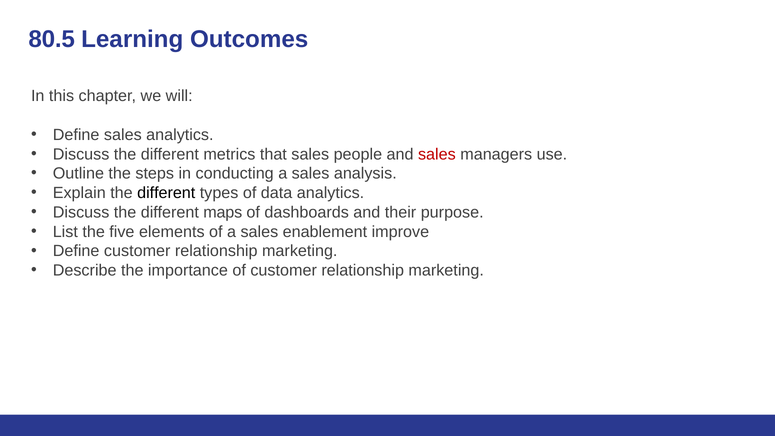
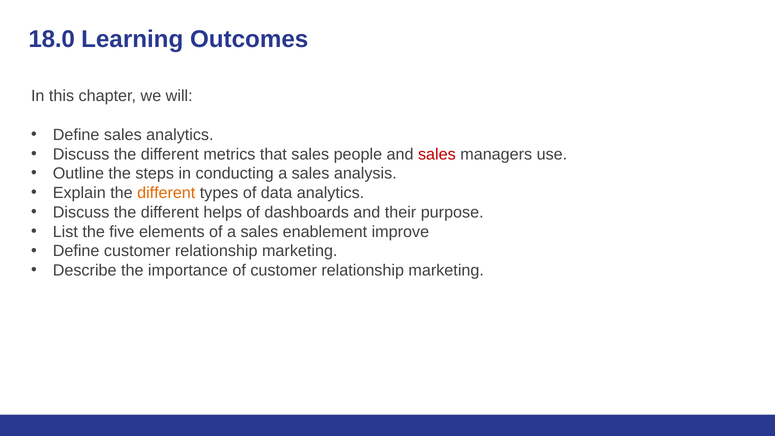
80.5: 80.5 -> 18.0
different at (166, 193) colour: black -> orange
maps: maps -> helps
